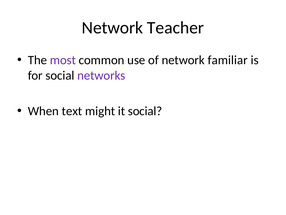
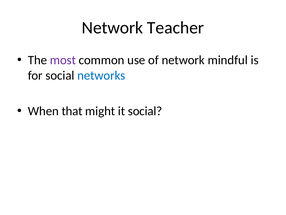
familiar: familiar -> mindful
networks colour: purple -> blue
text: text -> that
